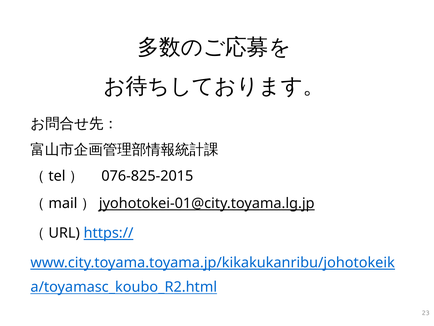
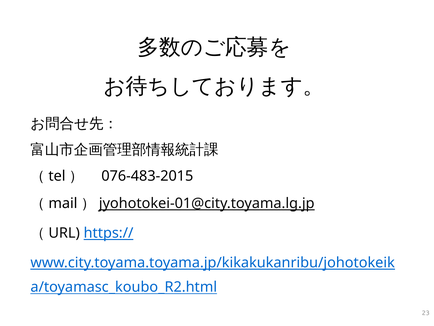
076-825-2015: 076-825-2015 -> 076-483-2015
